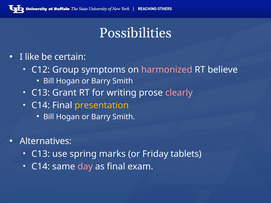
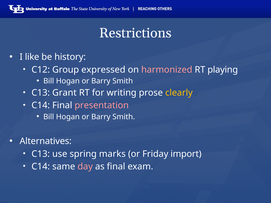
Possibilities: Possibilities -> Restrictions
certain: certain -> history
symptoms: symptoms -> expressed
believe: believe -> playing
clearly colour: pink -> yellow
presentation colour: yellow -> pink
tablets: tablets -> import
